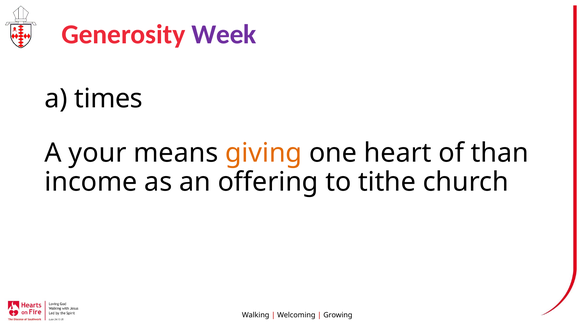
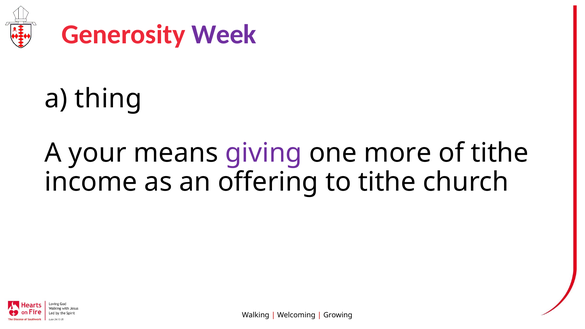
times: times -> thing
giving colour: orange -> purple
heart: heart -> more
of than: than -> tithe
